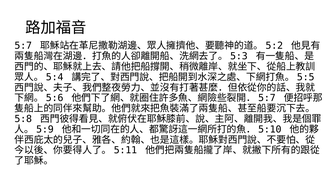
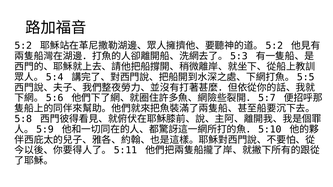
5:7: 5:7 -> 5:2
